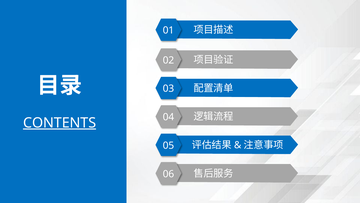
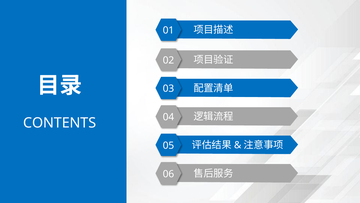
CONTENTS underline: present -> none
